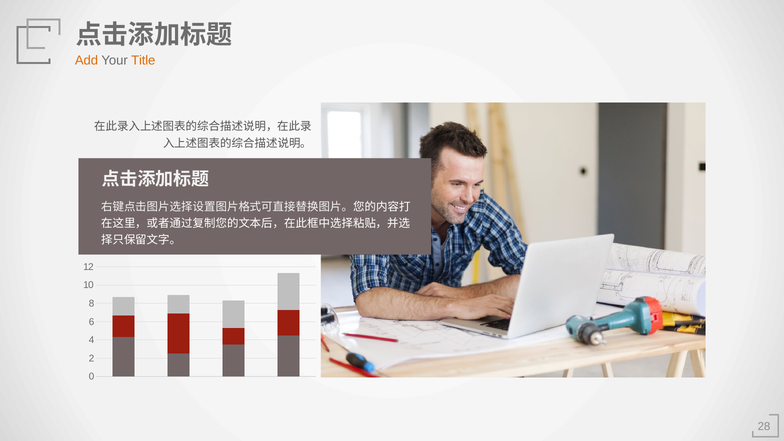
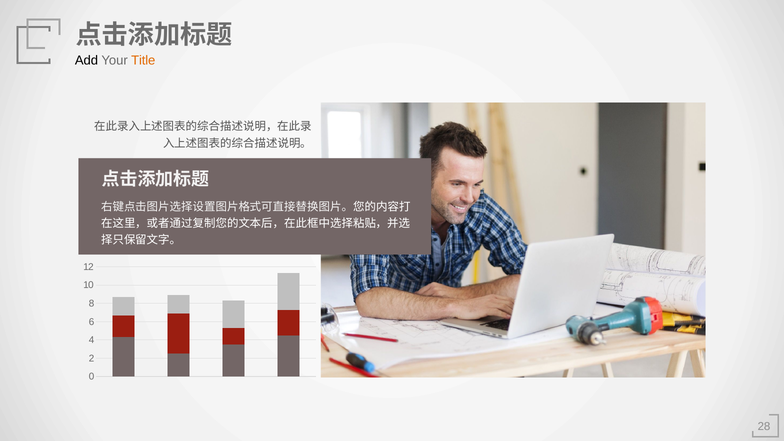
Add colour: orange -> black
